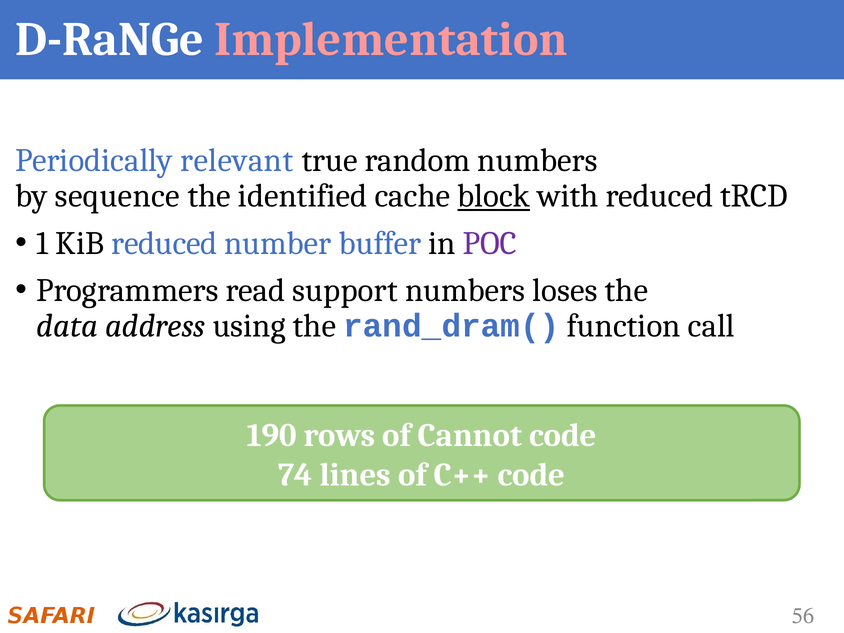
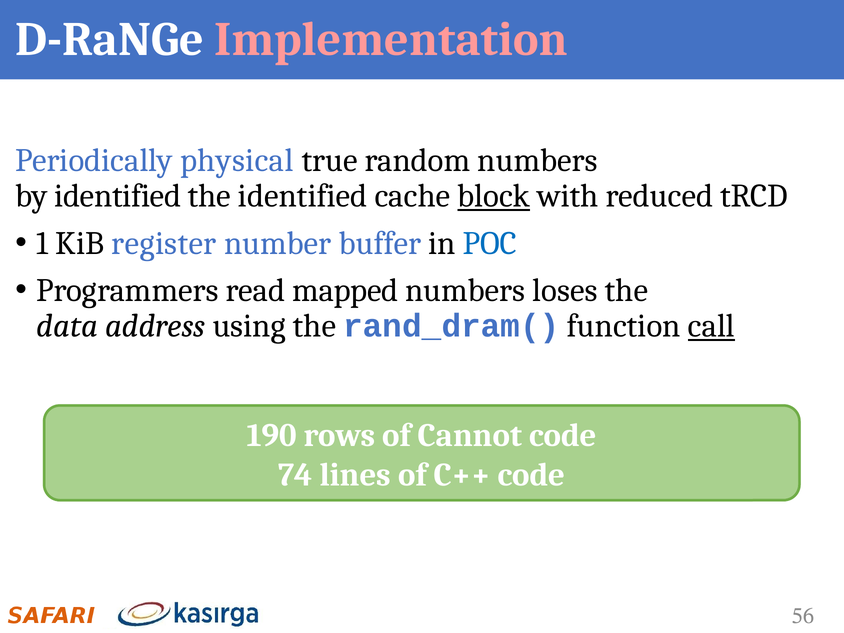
relevant: relevant -> physical
by sequence: sequence -> identified
KiB reduced: reduced -> register
POC colour: purple -> blue
support: support -> mapped
call underline: none -> present
